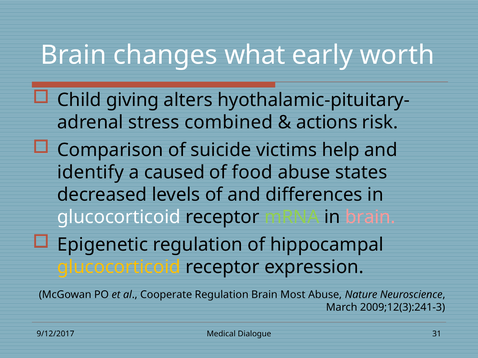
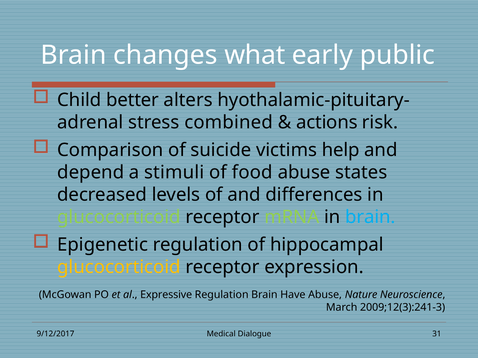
worth: worth -> public
giving: giving -> better
identify: identify -> depend
caused: caused -> stimuli
glucocorticoid at (119, 217) colour: white -> light green
brain at (370, 217) colour: pink -> light blue
Cooperate: Cooperate -> Expressive
Most: Most -> Have
